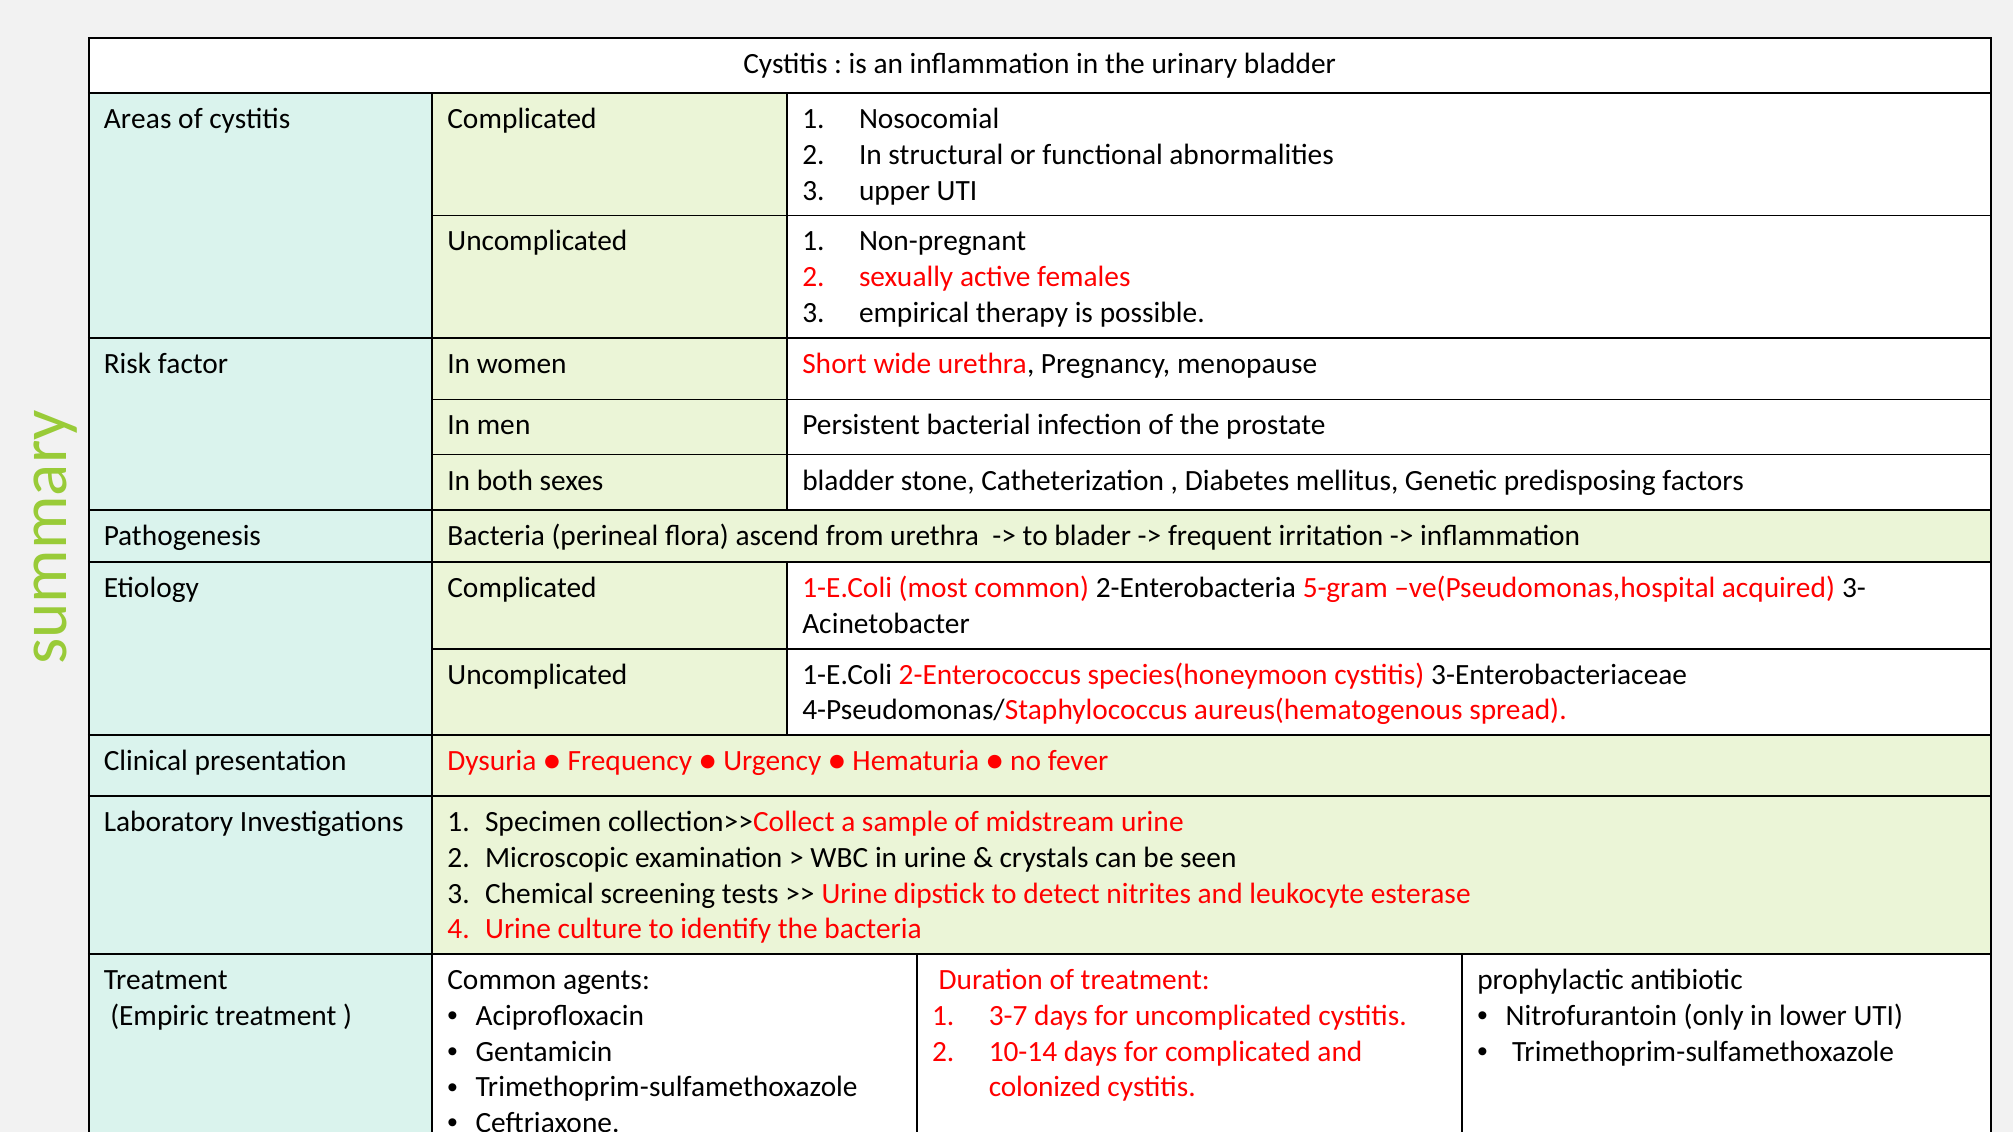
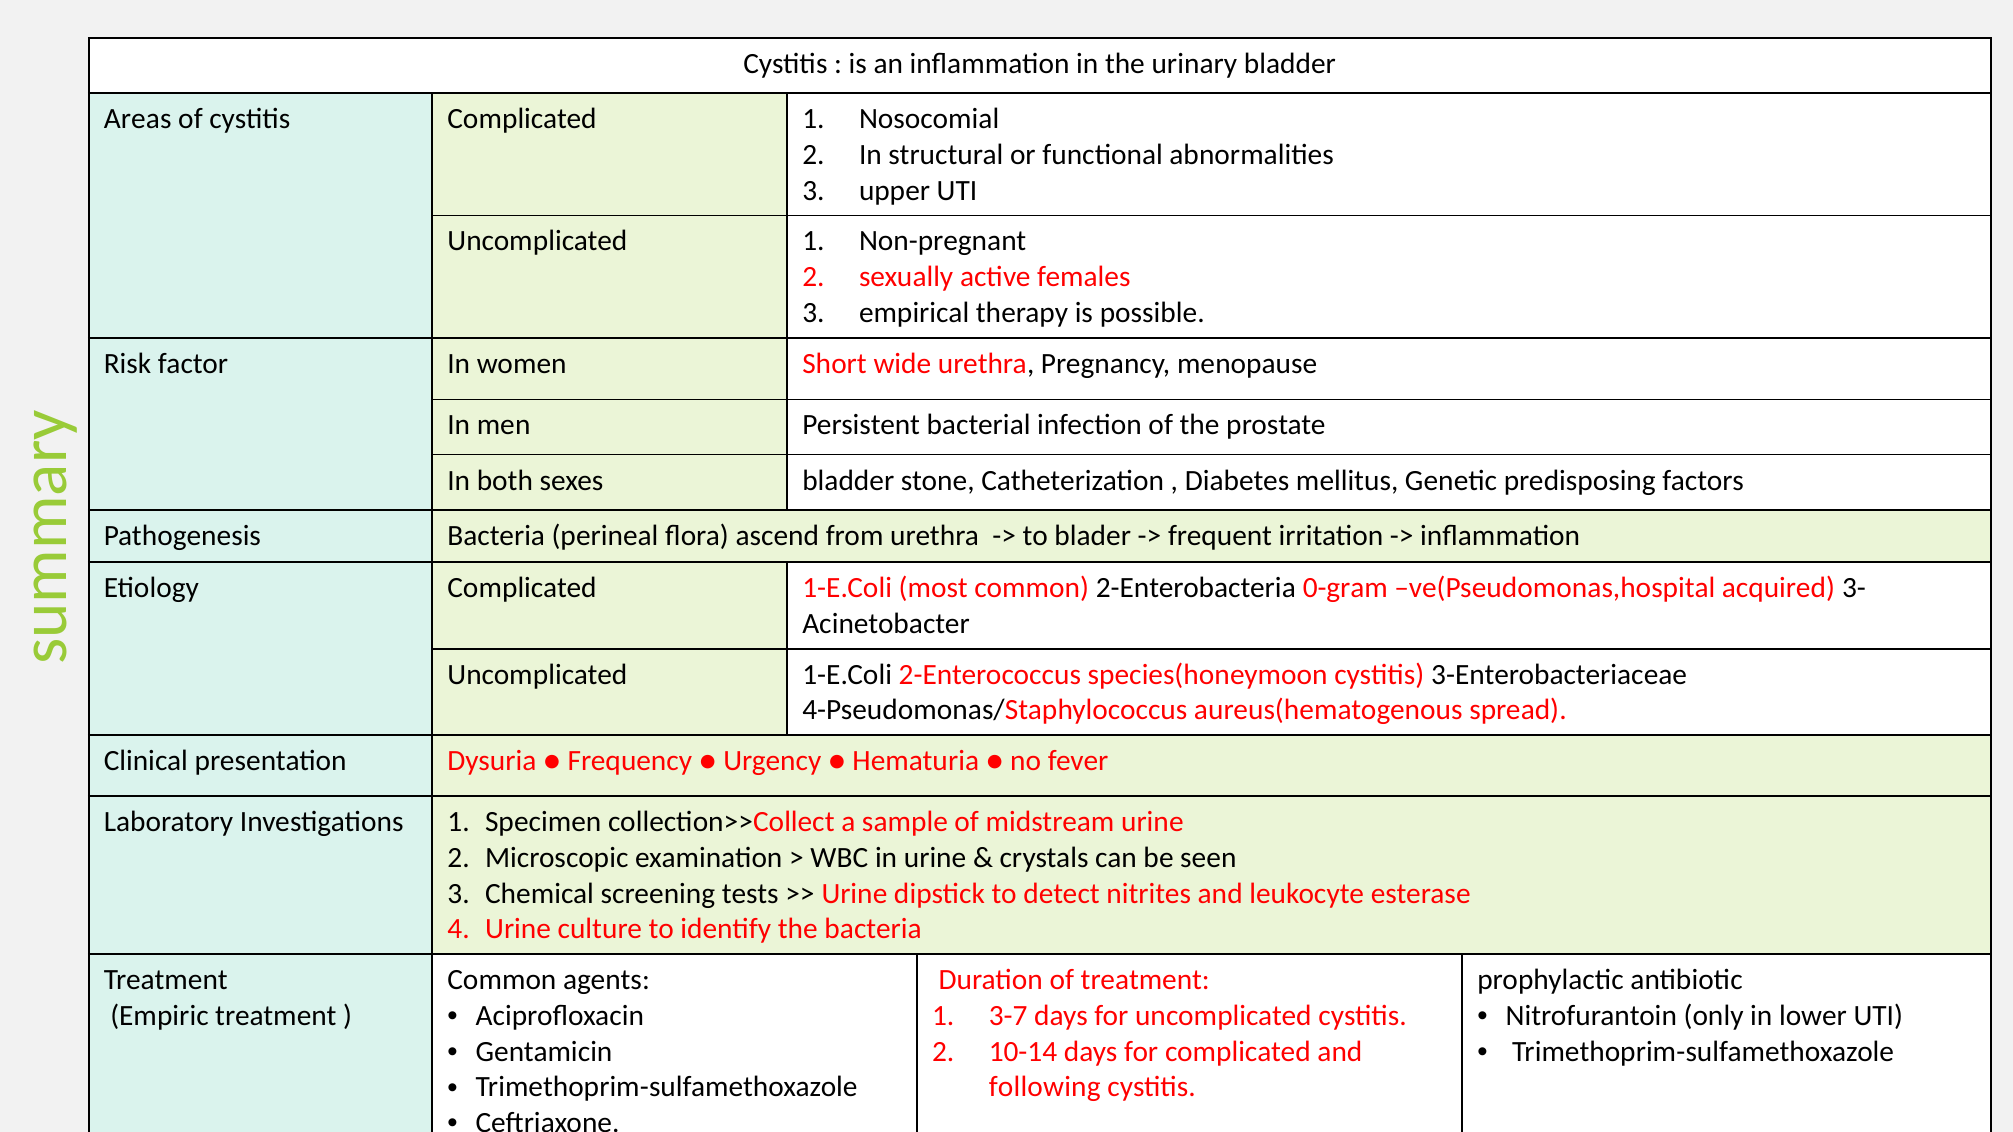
5-gram: 5-gram -> 0-gram
colonized: colonized -> following
